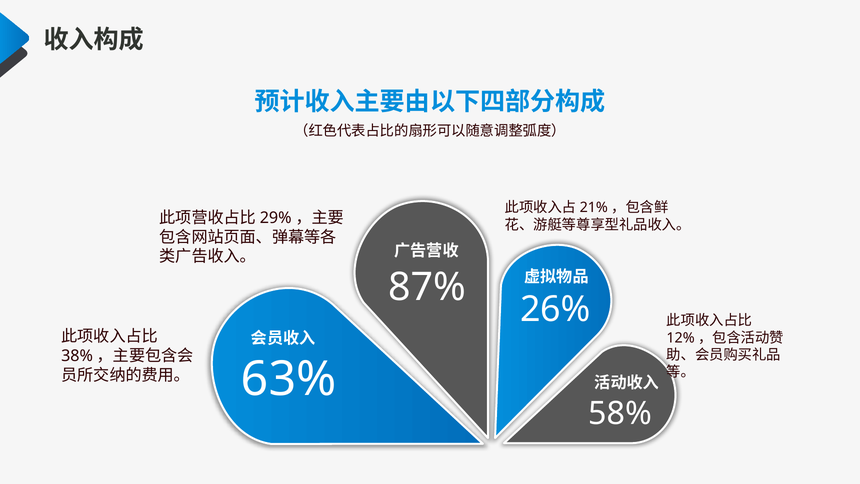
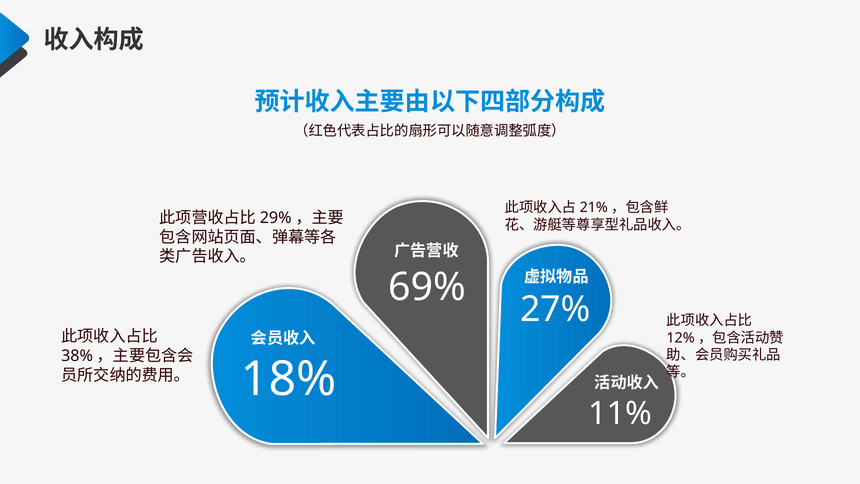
87%: 87% -> 69%
26%: 26% -> 27%
63%: 63% -> 18%
58%: 58% -> 11%
